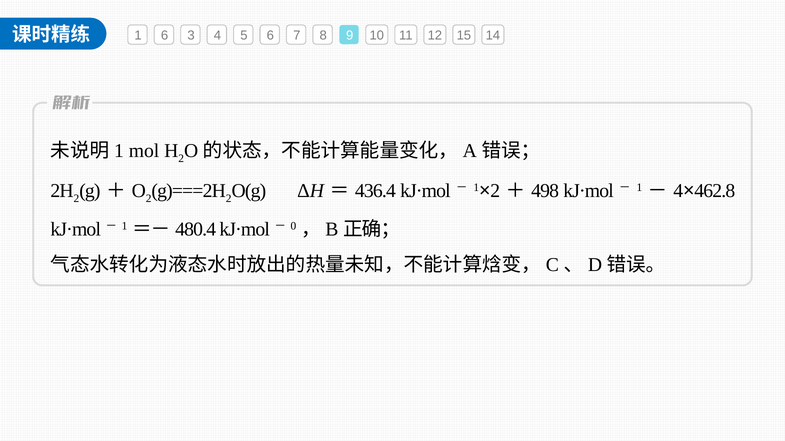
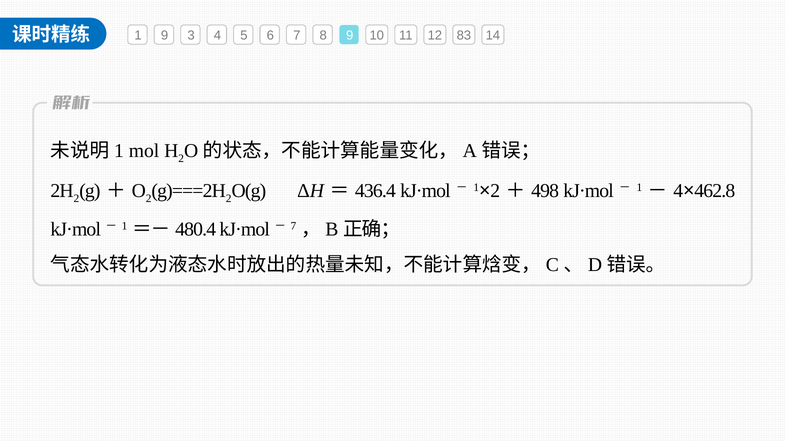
1 6: 6 -> 9
15: 15 -> 83
0 at (293, 226): 0 -> 7
